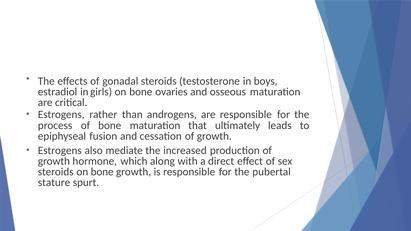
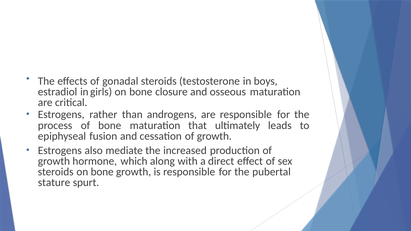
ovaries: ovaries -> closure
